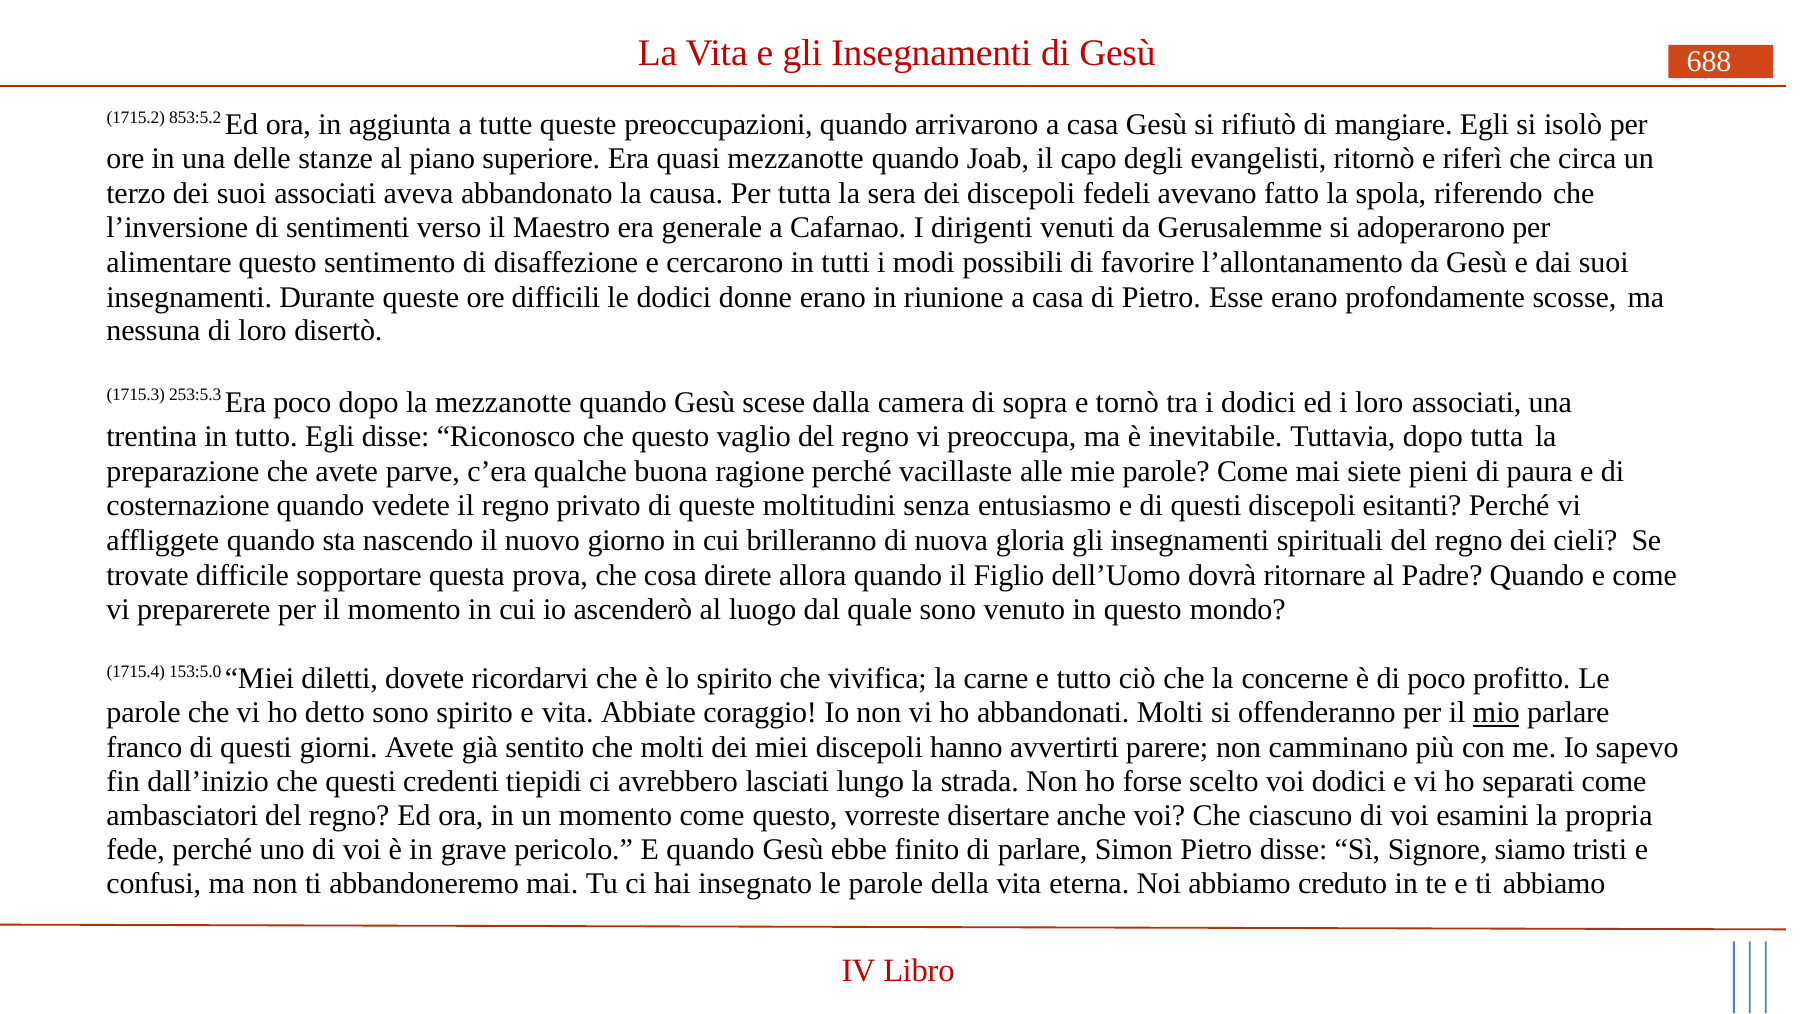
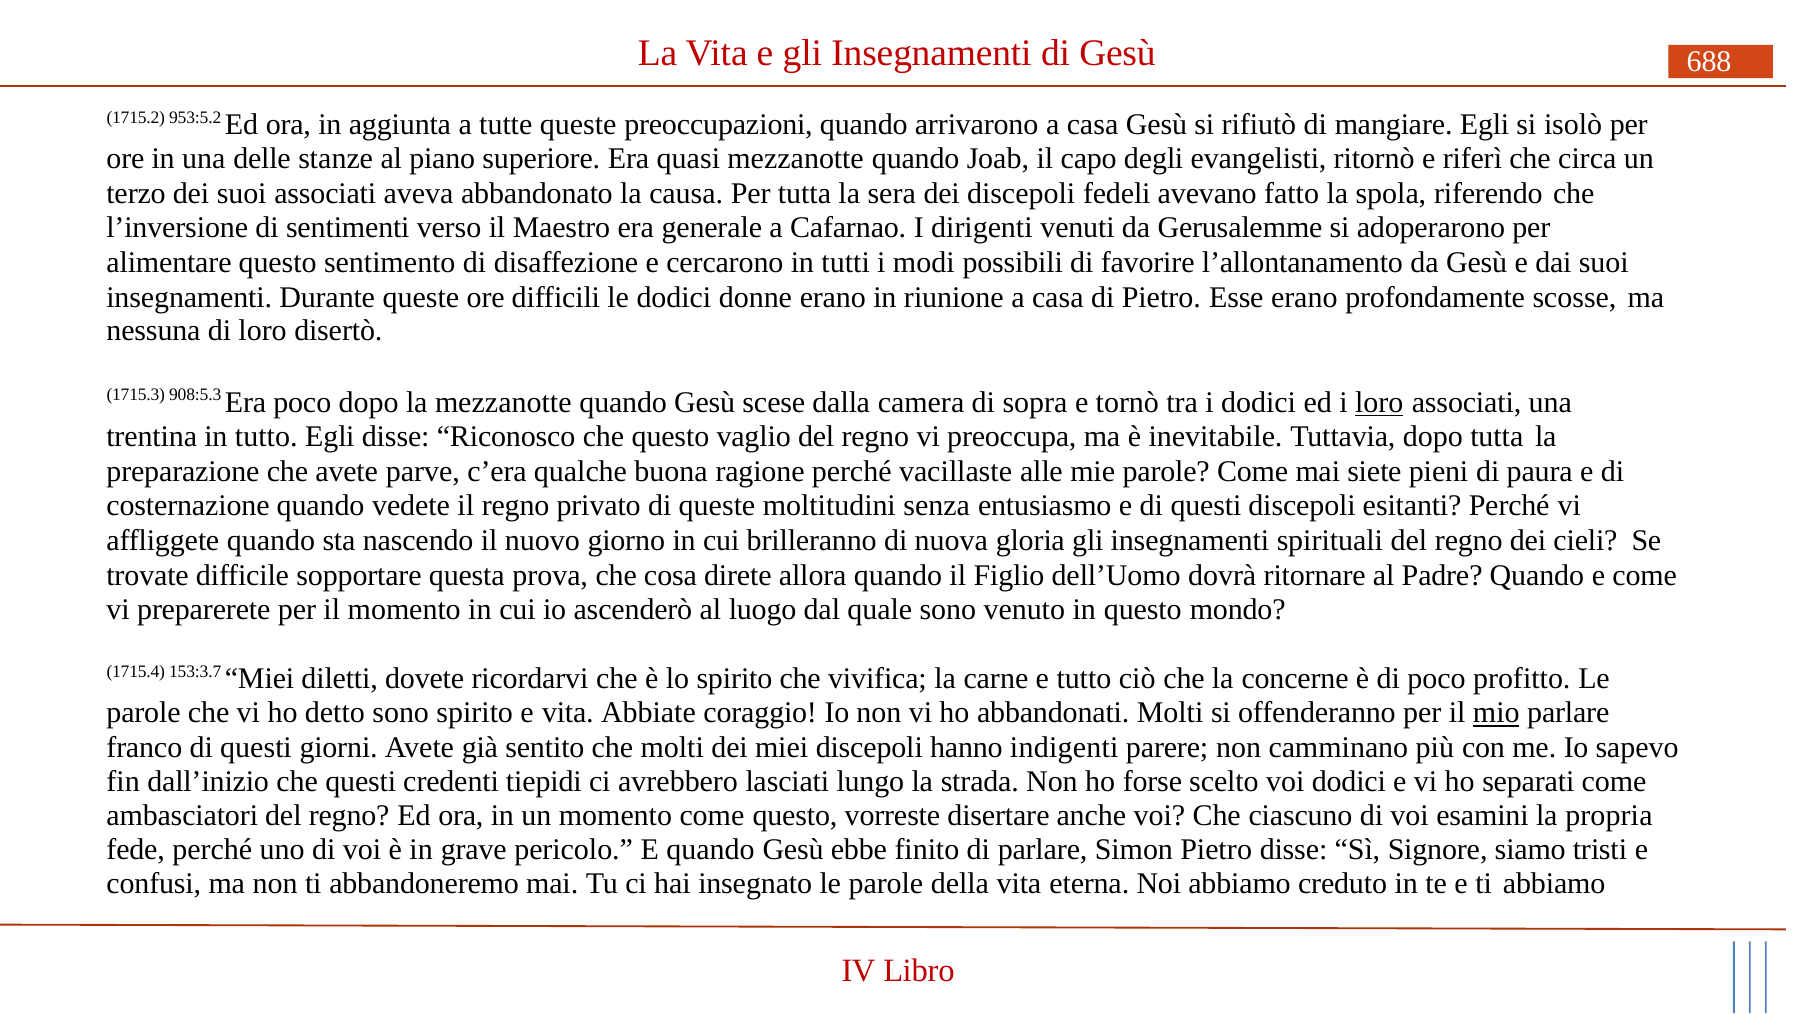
853:5.2: 853:5.2 -> 953:5.2
253:5.3: 253:5.3 -> 908:5.3
loro at (1379, 403) underline: none -> present
153:5.0: 153:5.0 -> 153:3.7
avvertirti: avvertirti -> indigenti
